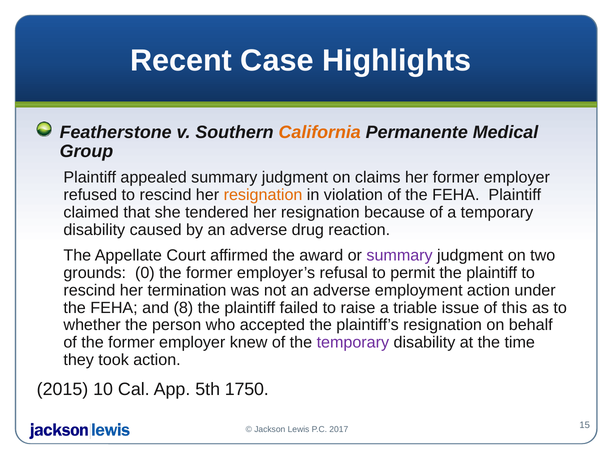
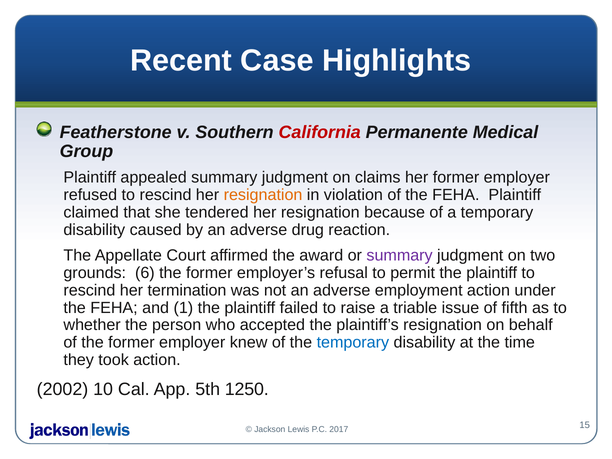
California colour: orange -> red
0: 0 -> 6
8: 8 -> 1
this: this -> fifth
temporary at (353, 343) colour: purple -> blue
2015: 2015 -> 2002
1750: 1750 -> 1250
